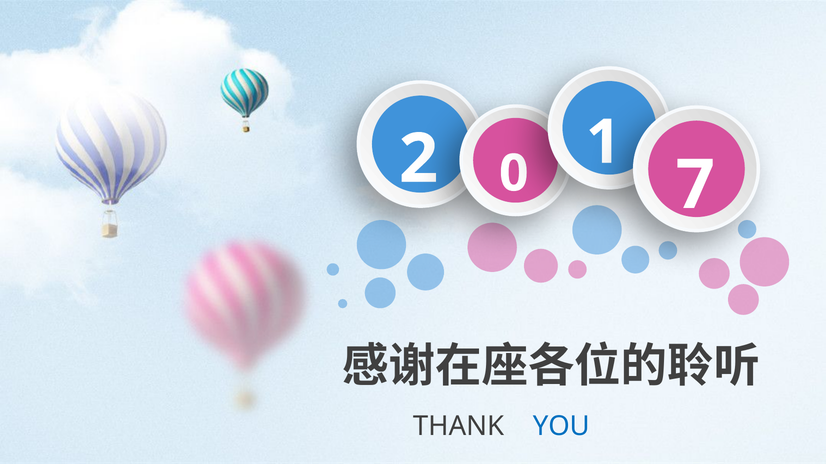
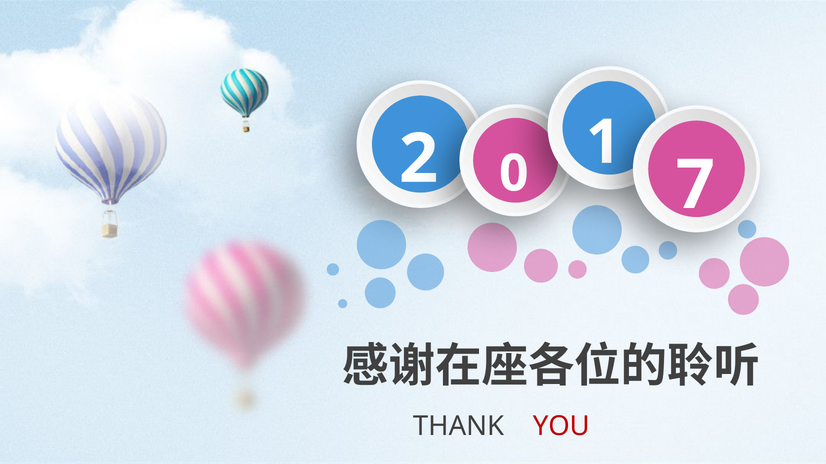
YOU colour: blue -> red
